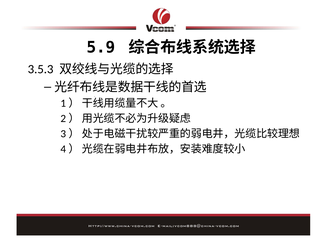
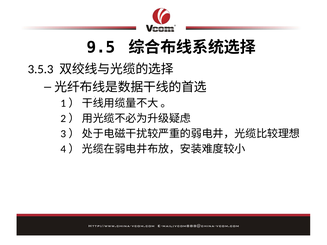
5.9: 5.9 -> 9.5
